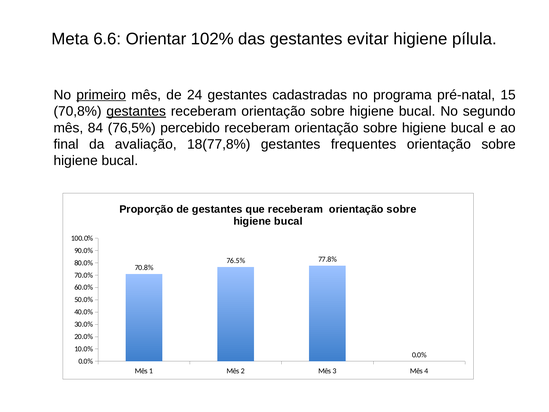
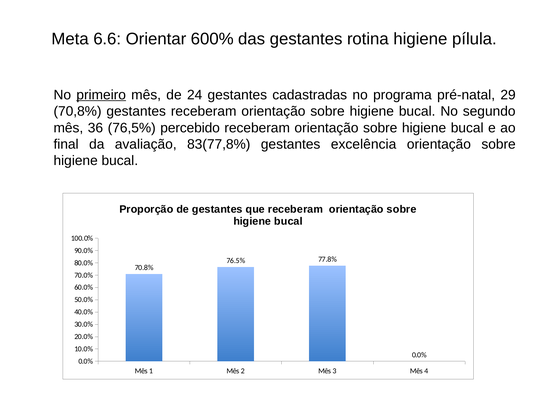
102%: 102% -> 600%
evitar: evitar -> rotina
15: 15 -> 29
gestantes at (136, 111) underline: present -> none
84: 84 -> 36
18(77,8%: 18(77,8% -> 83(77,8%
frequentes: frequentes -> excelência
